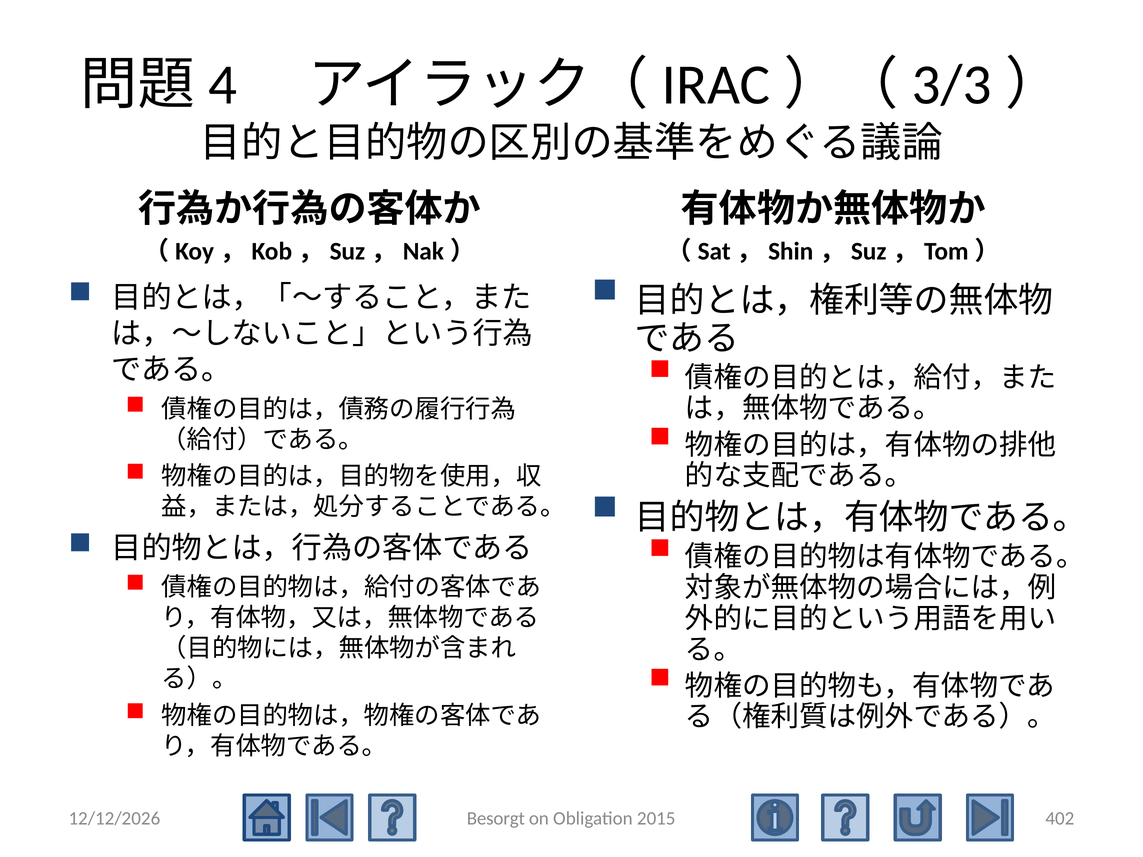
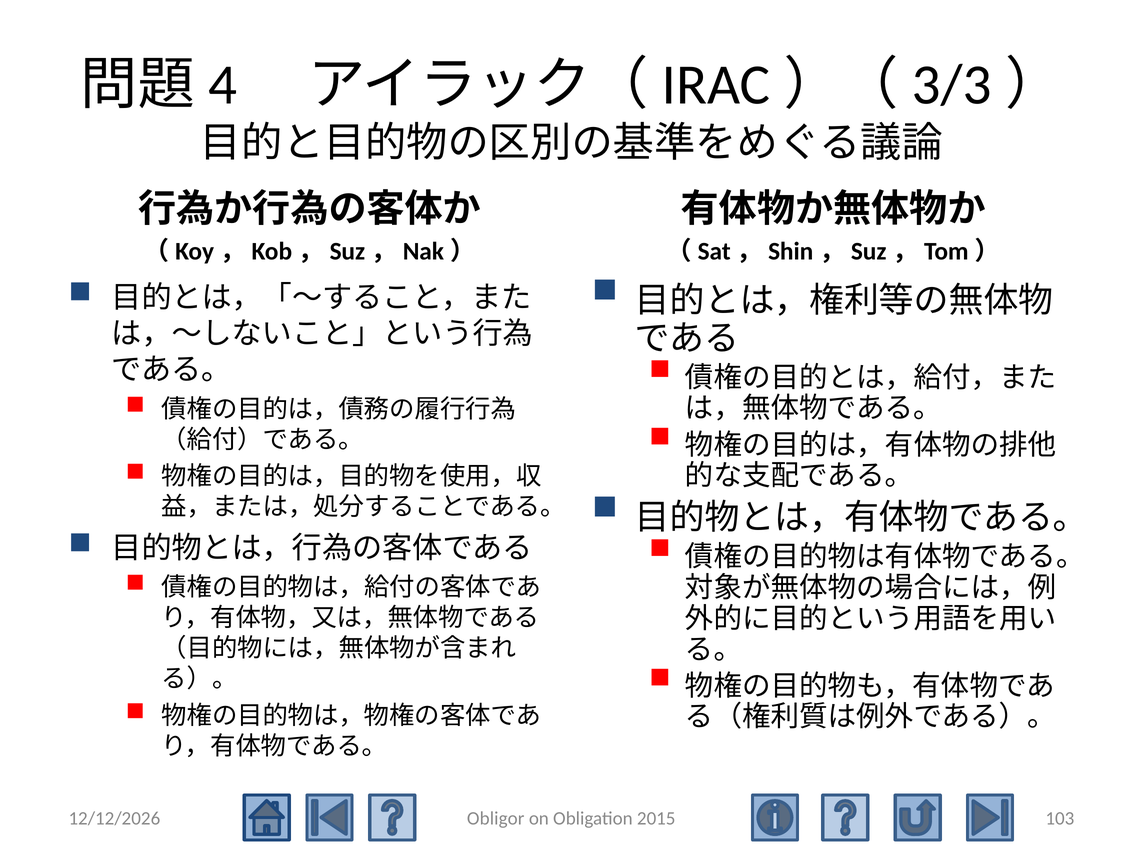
Besorgt: Besorgt -> Obligor
402: 402 -> 103
